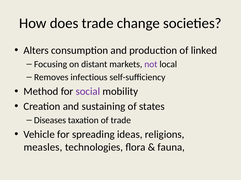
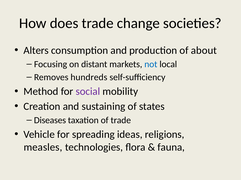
linked: linked -> about
not colour: purple -> blue
infectious: infectious -> hundreds
